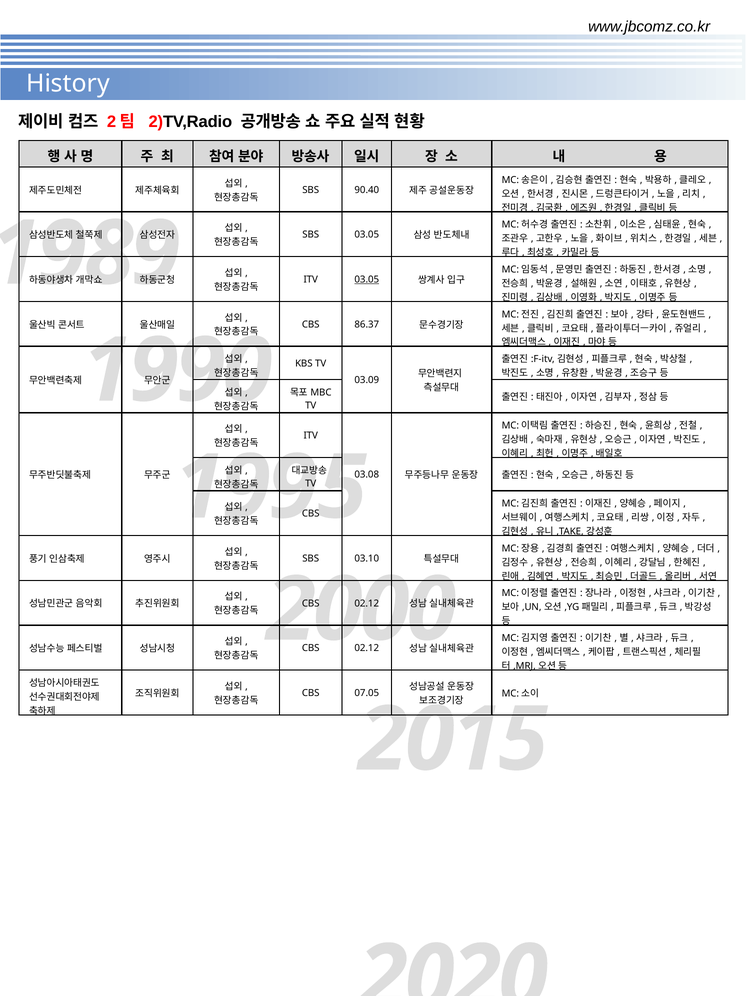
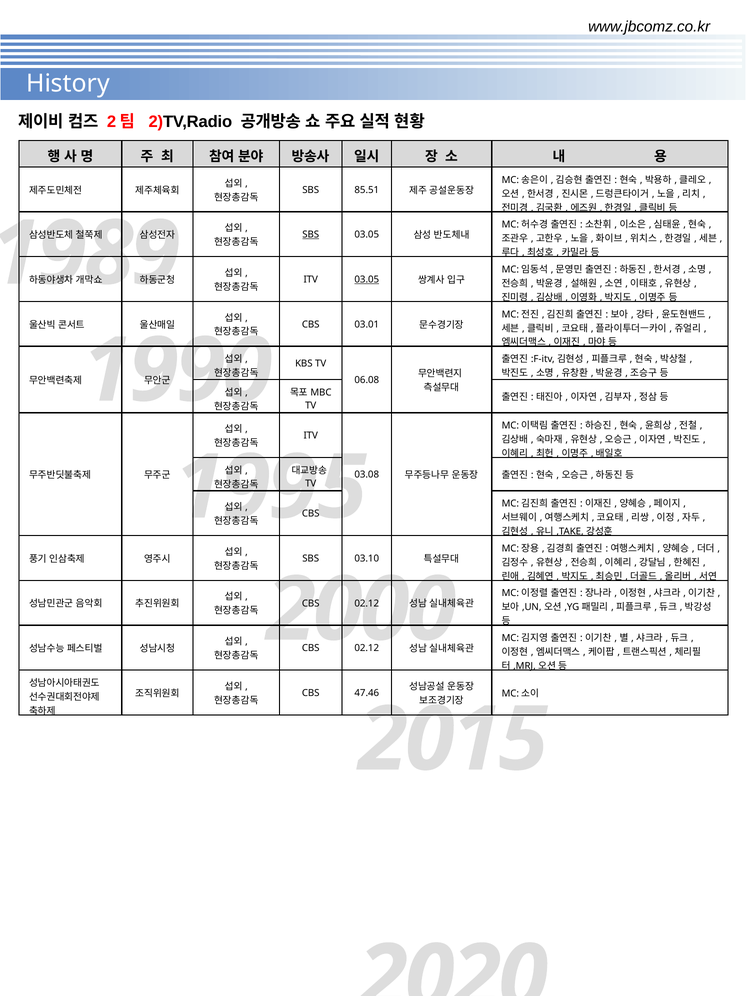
90.40: 90.40 -> 85.51
SBS at (311, 235) underline: none -> present
86.37: 86.37 -> 03.01
03.09: 03.09 -> 06.08
07.05: 07.05 -> 47.46
